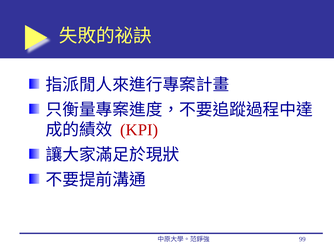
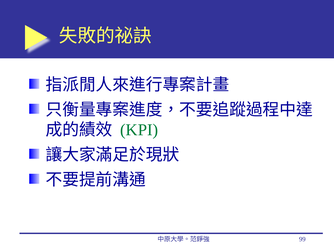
KPI colour: red -> green
